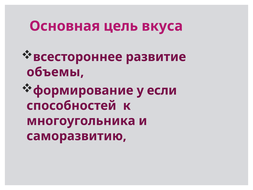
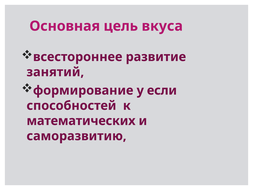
объемы: объемы -> занятий
многоугольника: многоугольника -> математических
